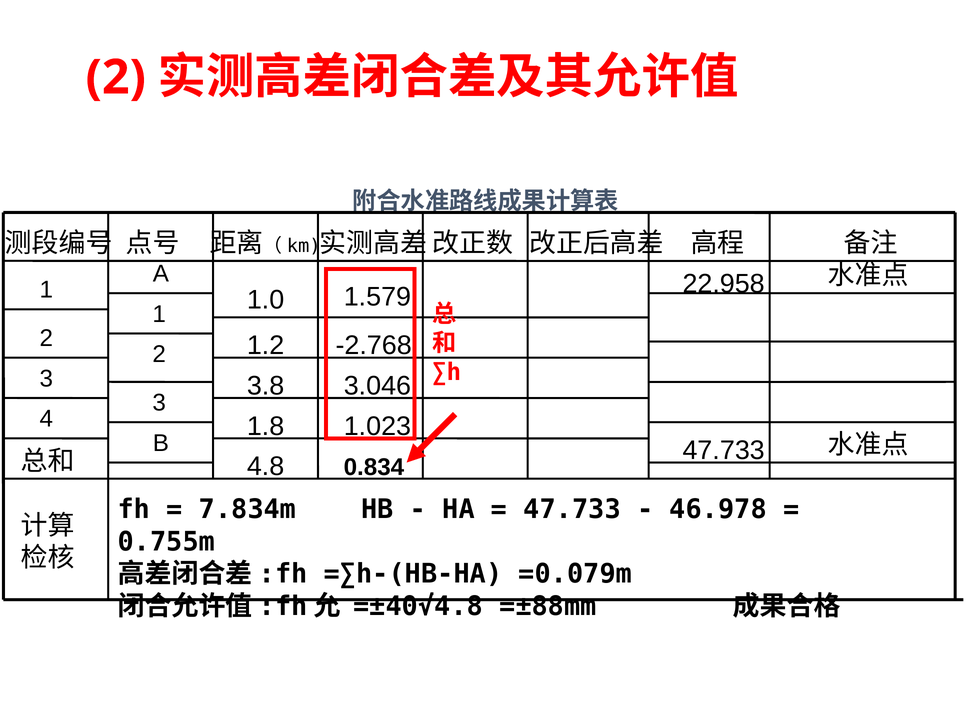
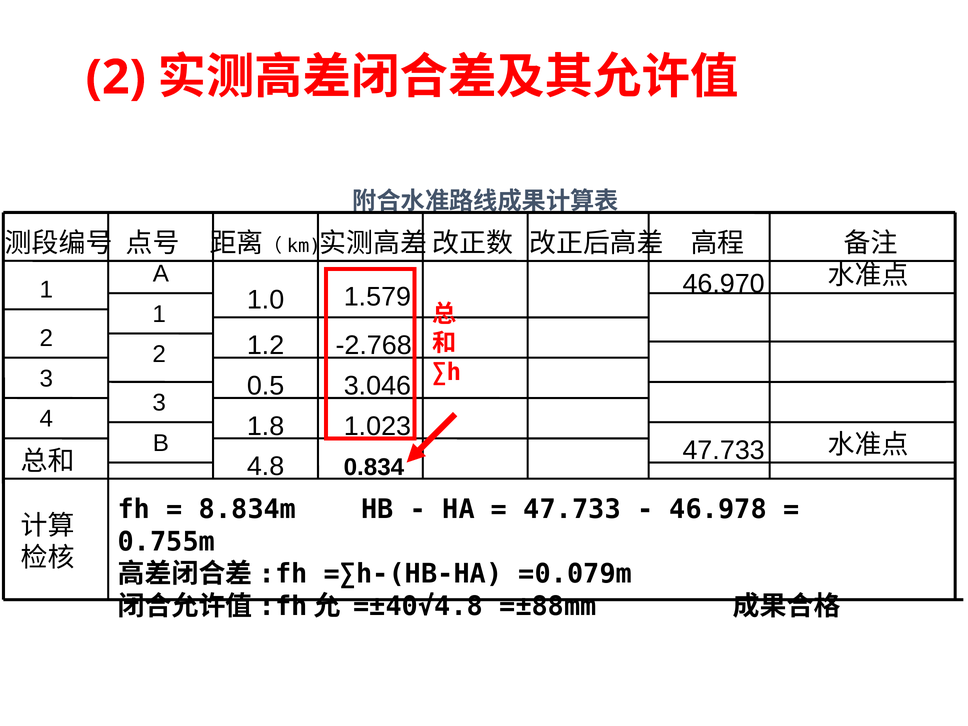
22.958: 22.958 -> 46.970
3.8: 3.8 -> 0.5
7.834m: 7.834m -> 8.834m
